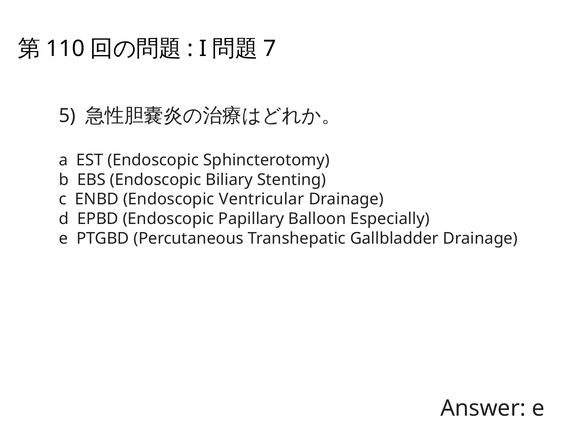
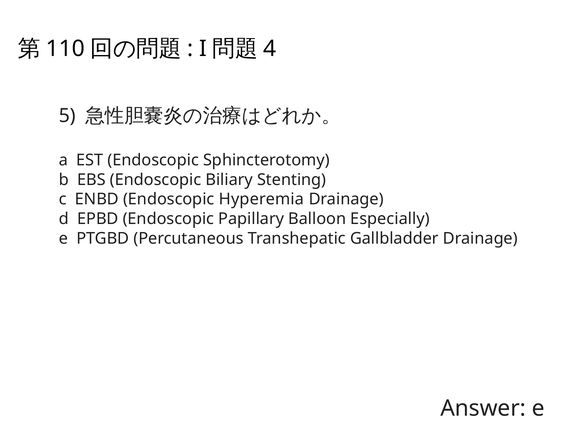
7: 7 -> 4
Ventricular: Ventricular -> Hyperemia
